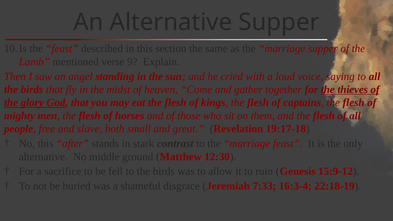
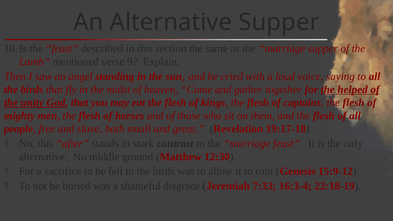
thieves: thieves -> helped
glory: glory -> unity
